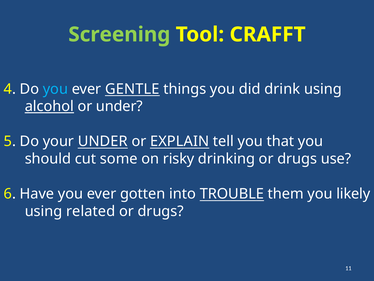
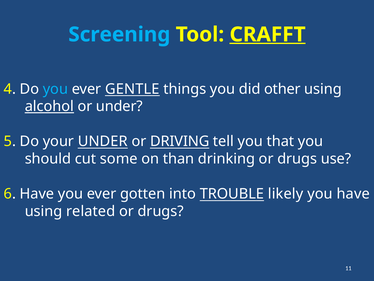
Screening colour: light green -> light blue
CRAFFT underline: none -> present
drink: drink -> other
EXPLAIN: EXPLAIN -> DRIVING
risky: risky -> than
them: them -> likely
you likely: likely -> have
